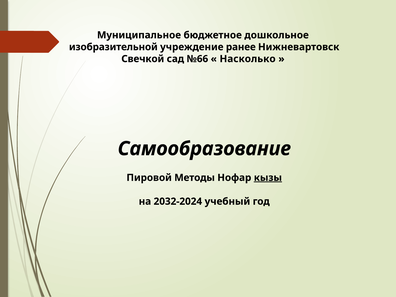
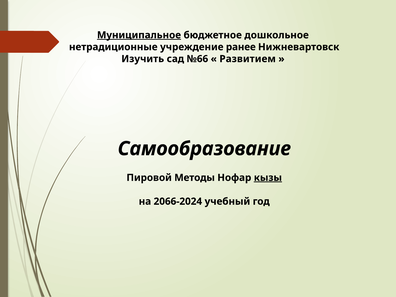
Муниципальное underline: none -> present
изобразительной: изобразительной -> нетрадиционные
Свечкой: Свечкой -> Изучить
Насколько: Насколько -> Развитием
2032-2024: 2032-2024 -> 2066-2024
